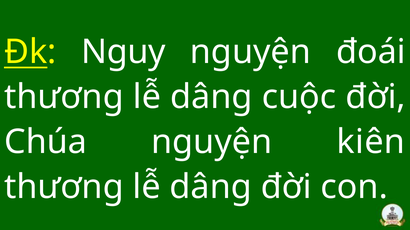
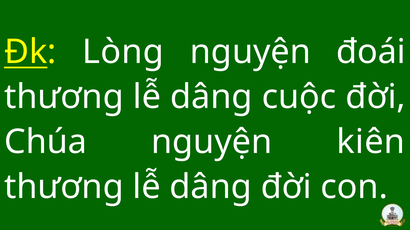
Nguy: Nguy -> Lòng
